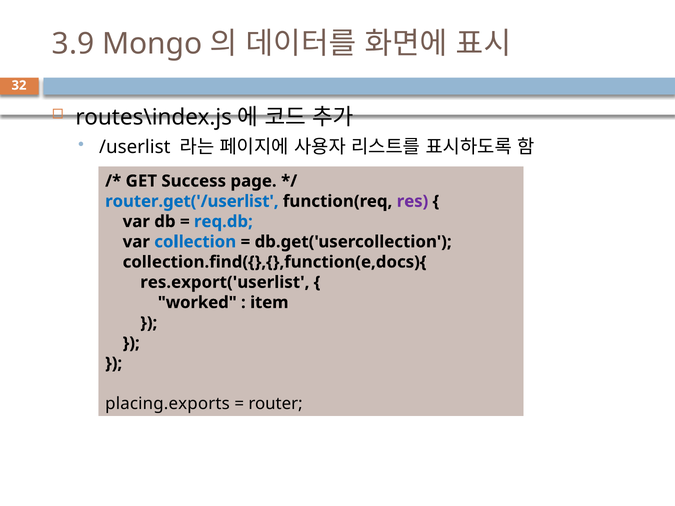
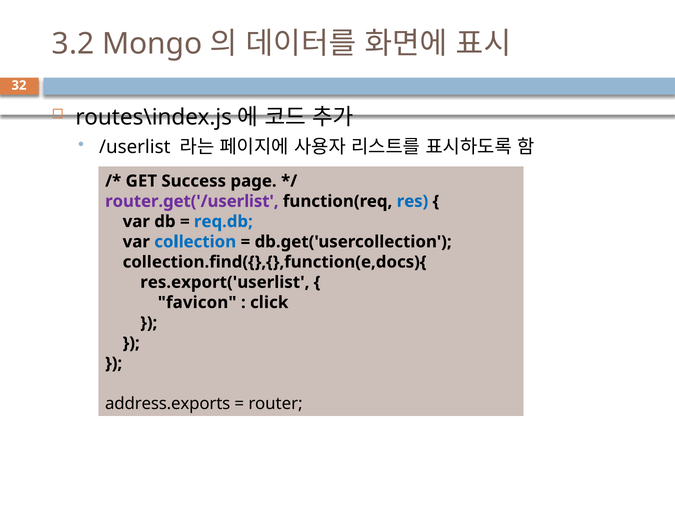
3.9: 3.9 -> 3.2
router.get('/userlist colour: blue -> purple
res colour: purple -> blue
worked: worked -> favicon
item: item -> click
placing.exports: placing.exports -> address.exports
